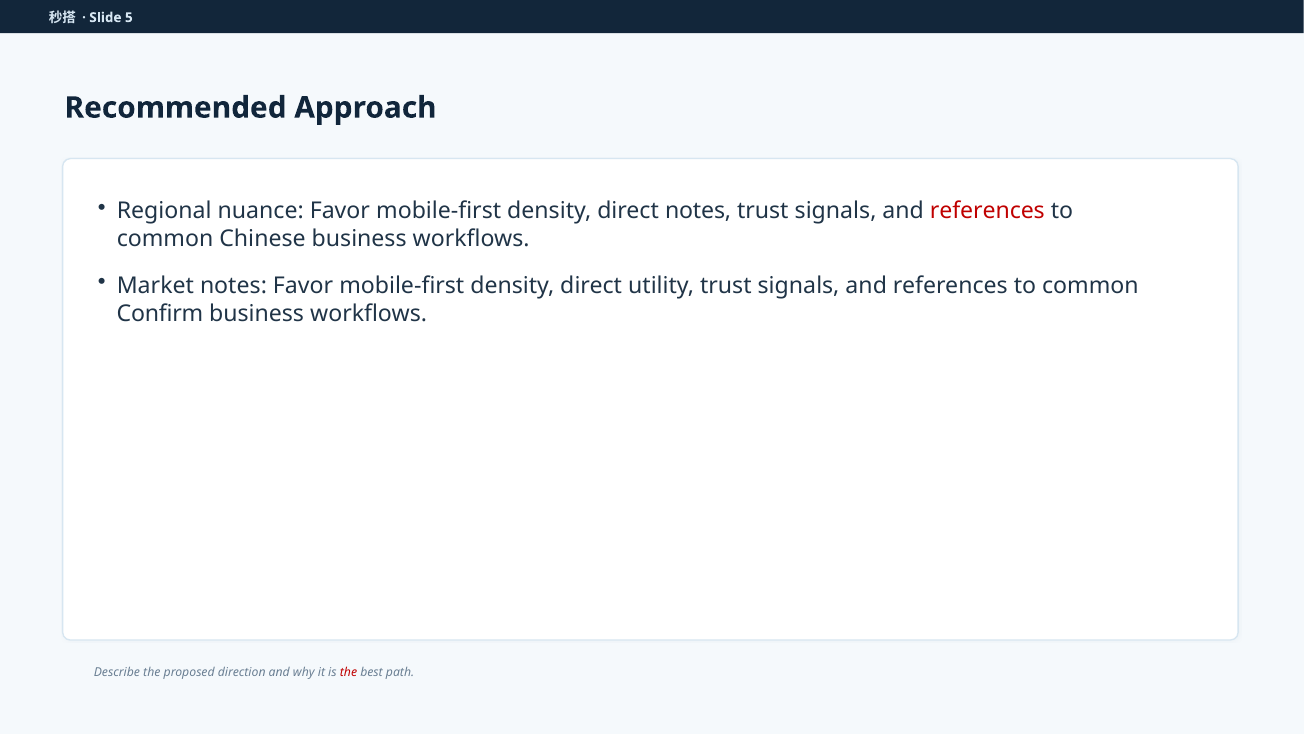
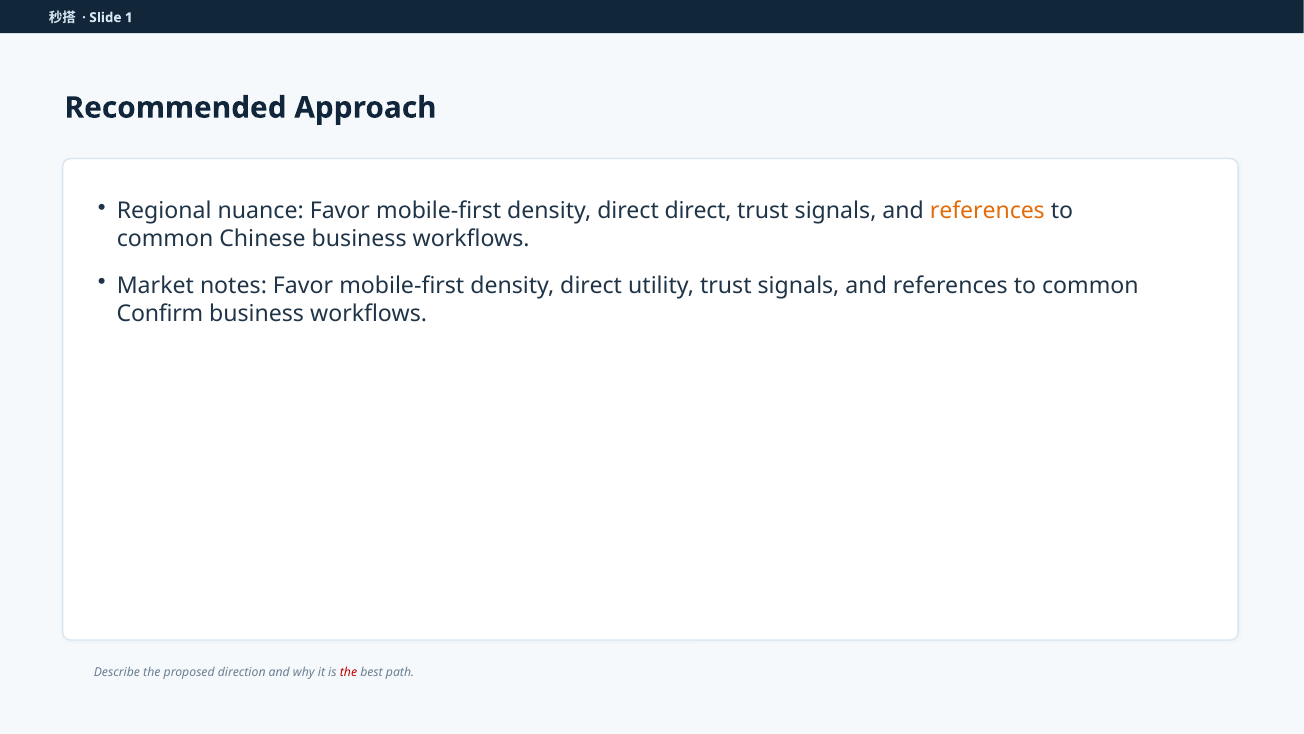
5: 5 -> 1
direct notes: notes -> direct
references at (987, 211) colour: red -> orange
